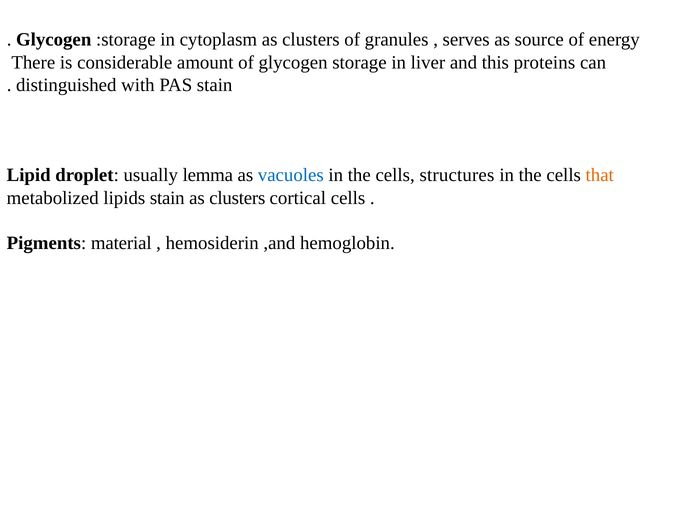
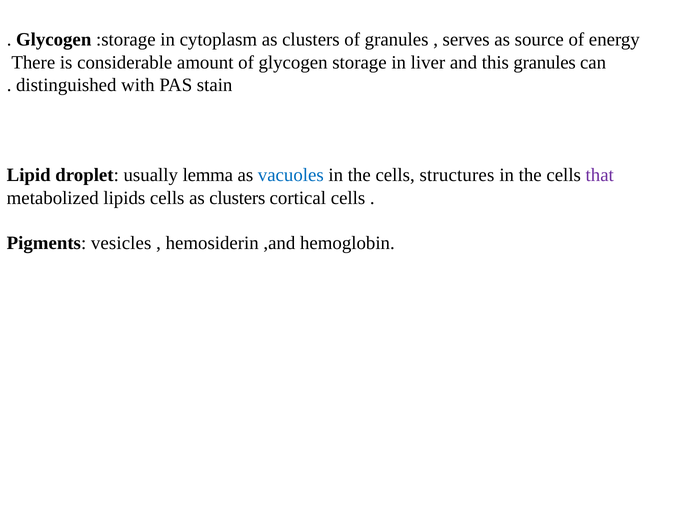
this proteins: proteins -> granules
that colour: orange -> purple
lipids stain: stain -> cells
material: material -> vesicles
